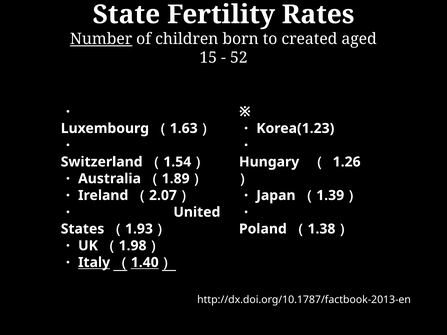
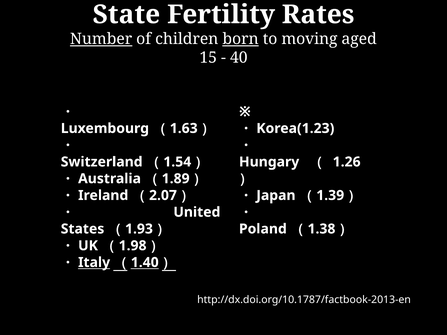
born underline: none -> present
created: created -> moving
52: 52 -> 40
